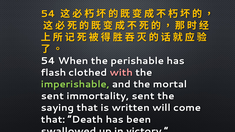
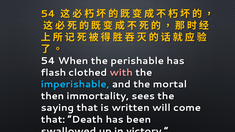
imperishable colour: light green -> light blue
sent at (52, 96): sent -> then
immortality sent: sent -> sees
